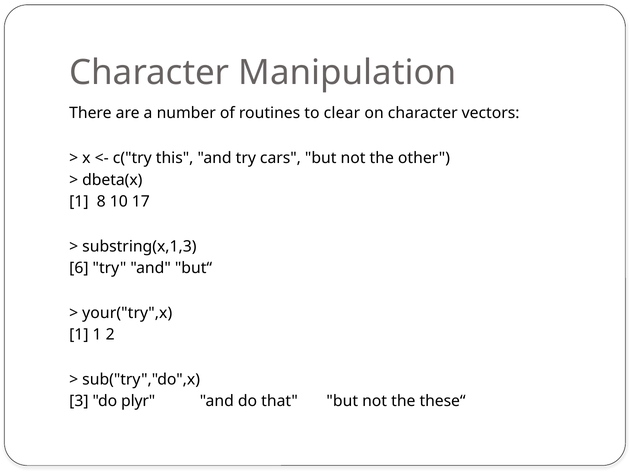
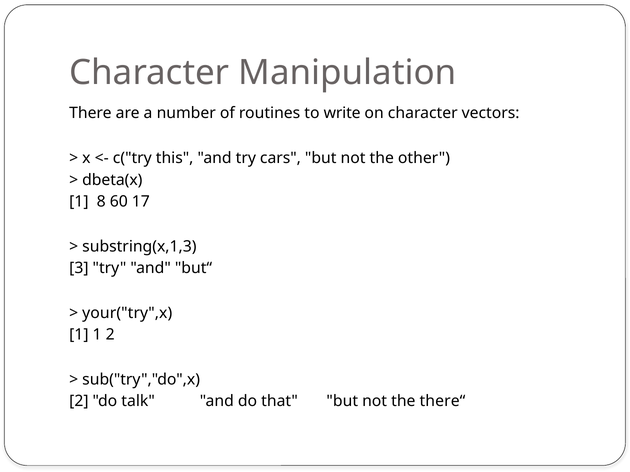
clear: clear -> write
10: 10 -> 60
6: 6 -> 3
3 at (79, 401): 3 -> 2
plyr: plyr -> talk
these“: these“ -> there“
